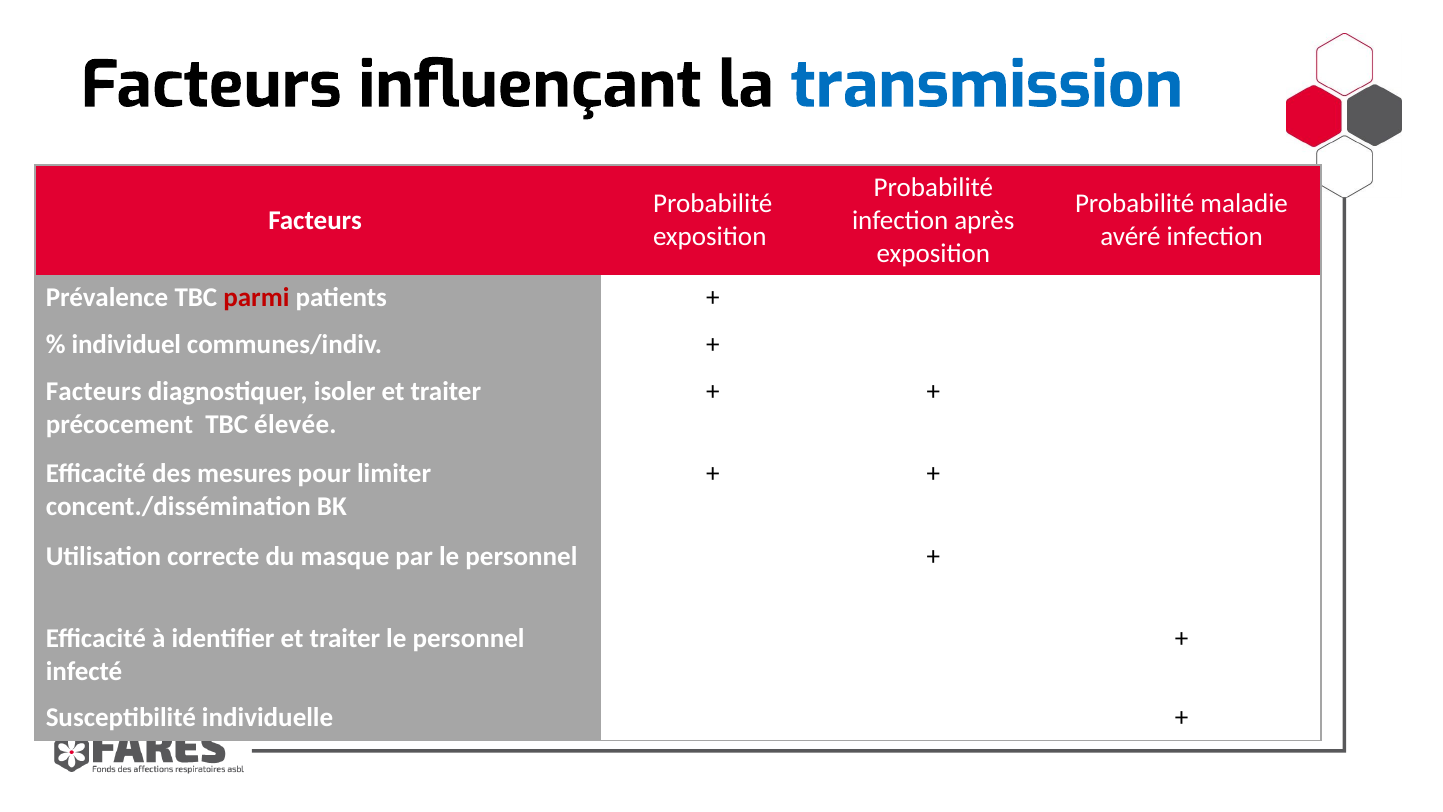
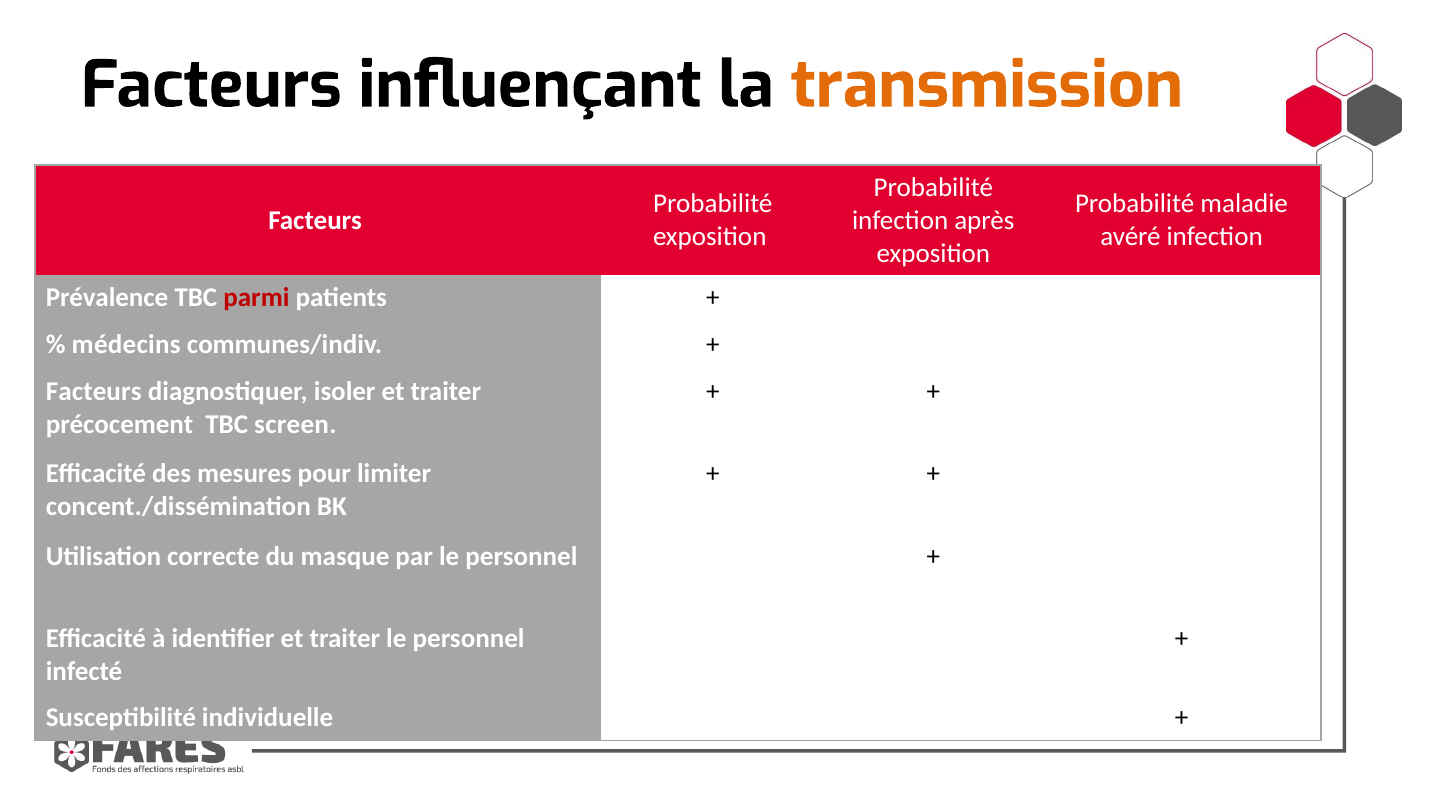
transmission colour: blue -> orange
individuel: individuel -> médecins
élevée: élevée -> screen
